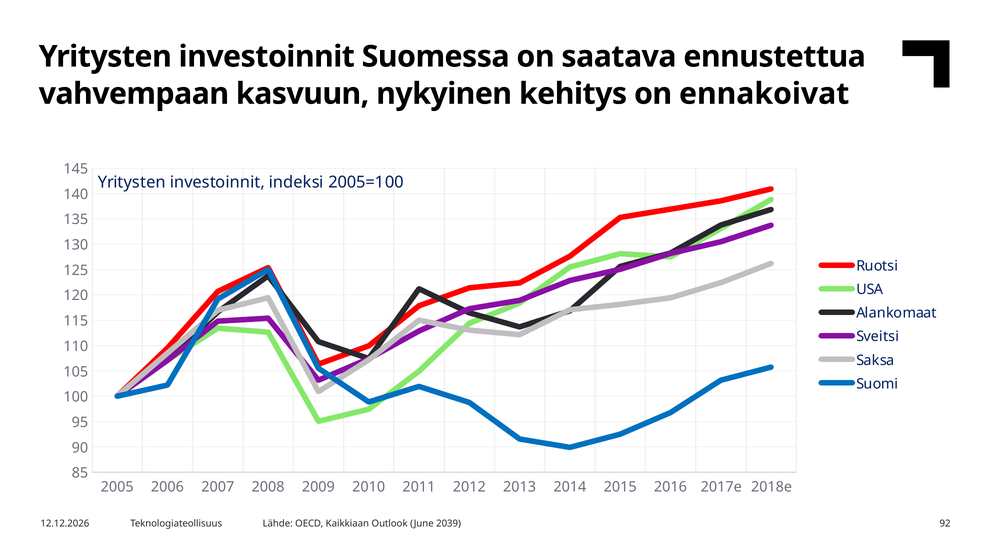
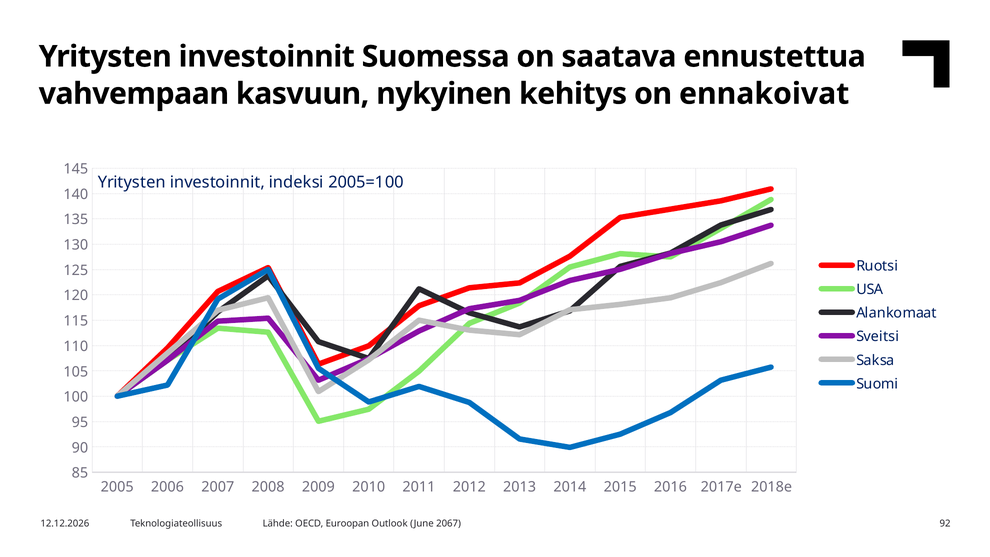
Kaikkiaan: Kaikkiaan -> Euroopan
2039: 2039 -> 2067
